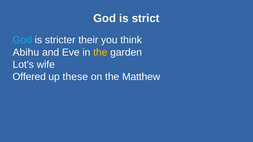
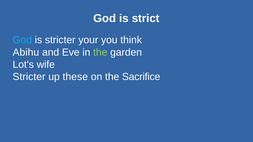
their: their -> your
the at (100, 52) colour: yellow -> light green
Offered at (29, 77): Offered -> Stricter
Matthew: Matthew -> Sacrifice
